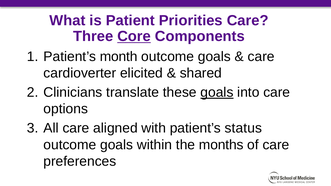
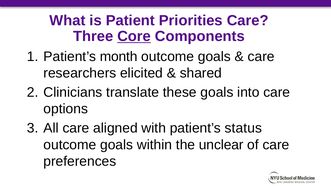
cardioverter: cardioverter -> researchers
goals at (217, 92) underline: present -> none
months: months -> unclear
